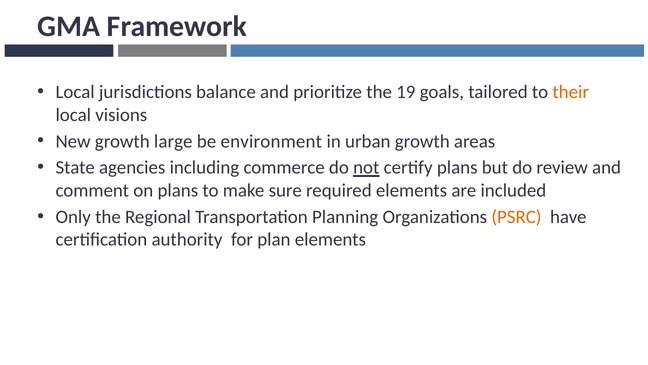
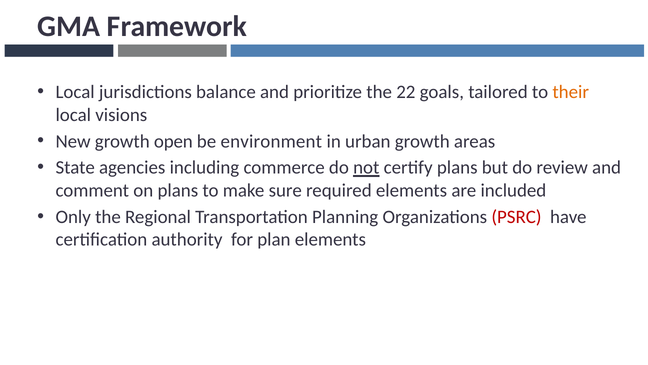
19: 19 -> 22
large: large -> open
PSRC colour: orange -> red
